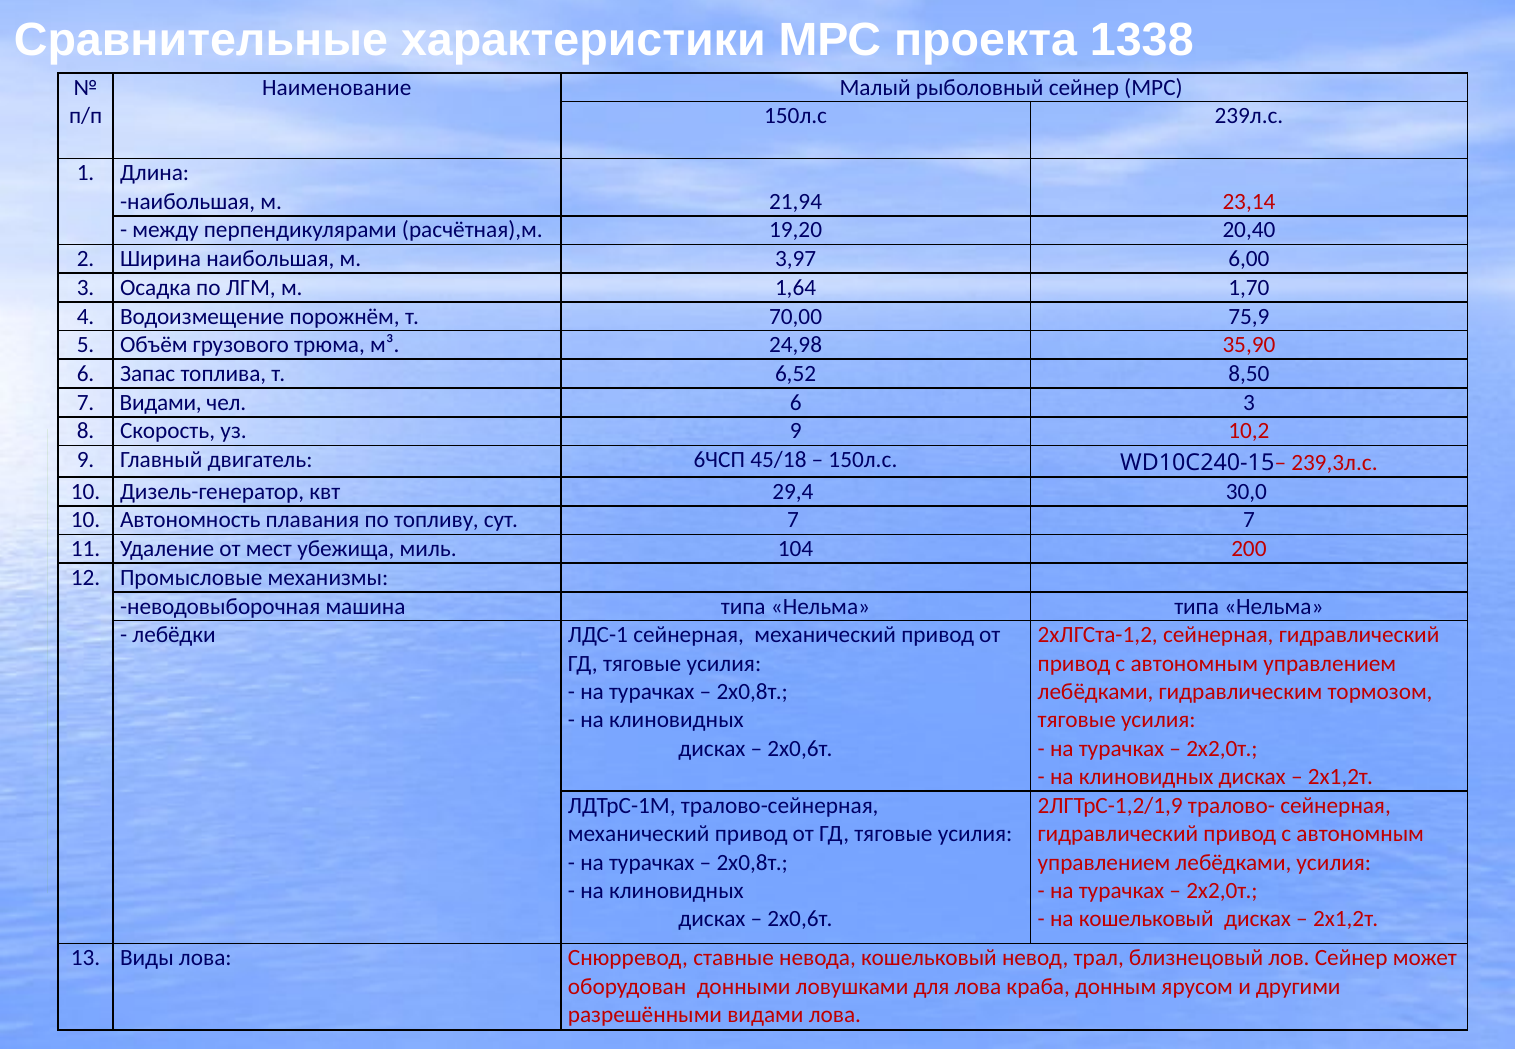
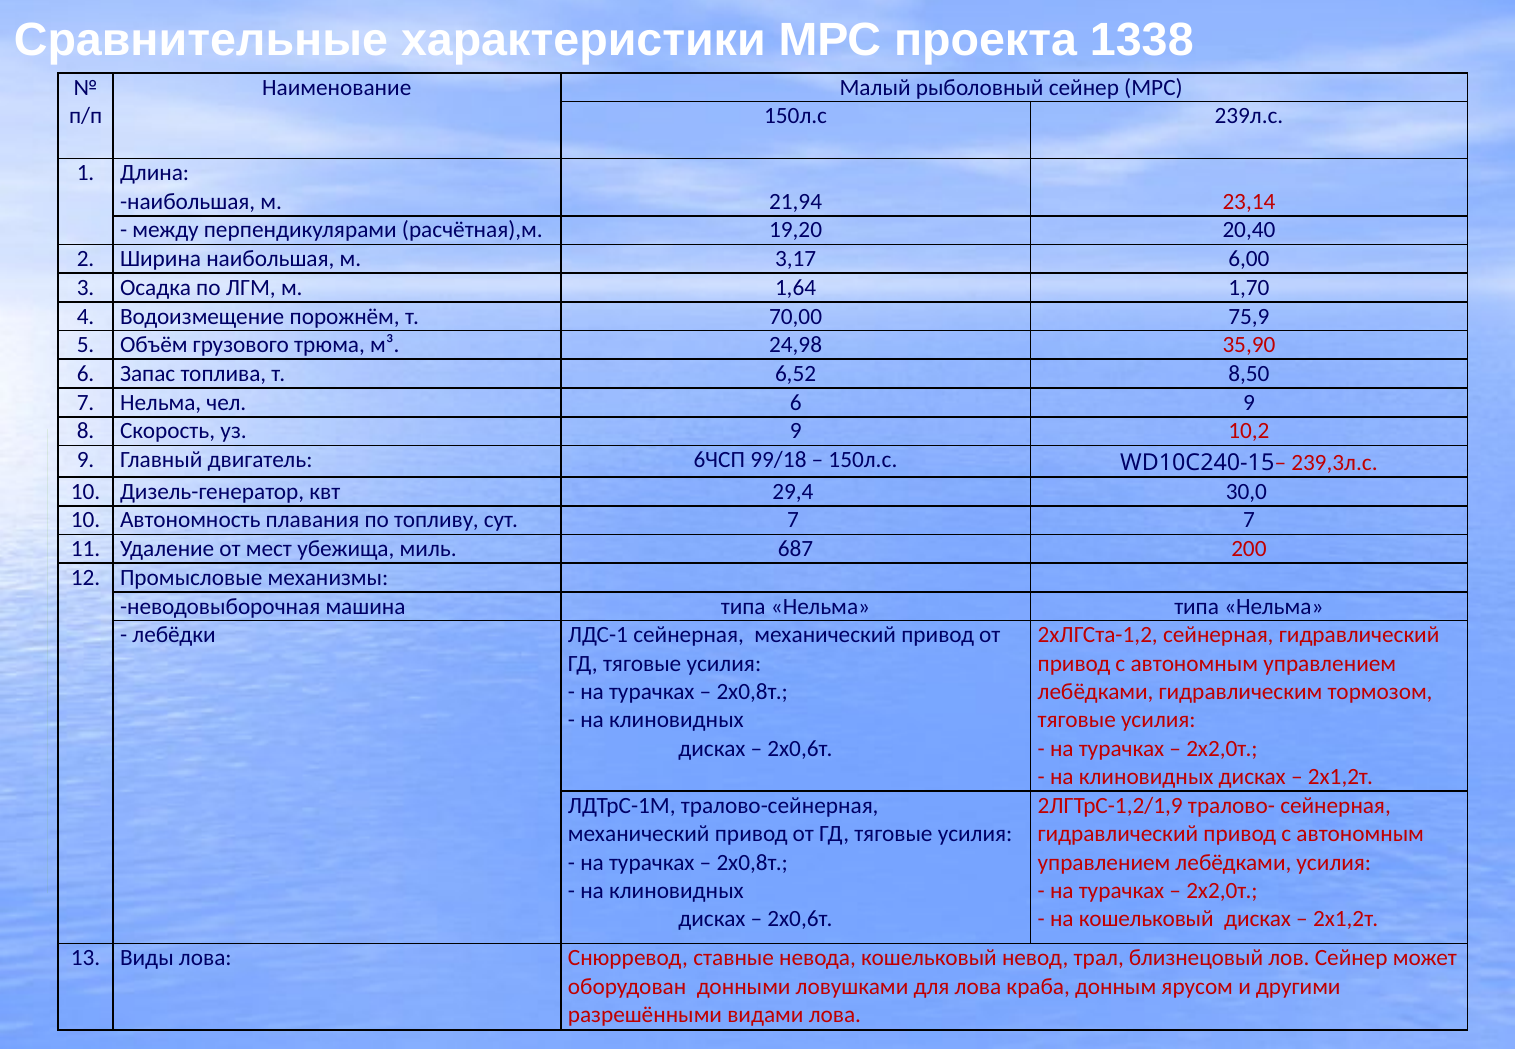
3,97: 3,97 -> 3,17
7 Видами: Видами -> Нельма
6 3: 3 -> 9
45/18: 45/18 -> 99/18
104: 104 -> 687
